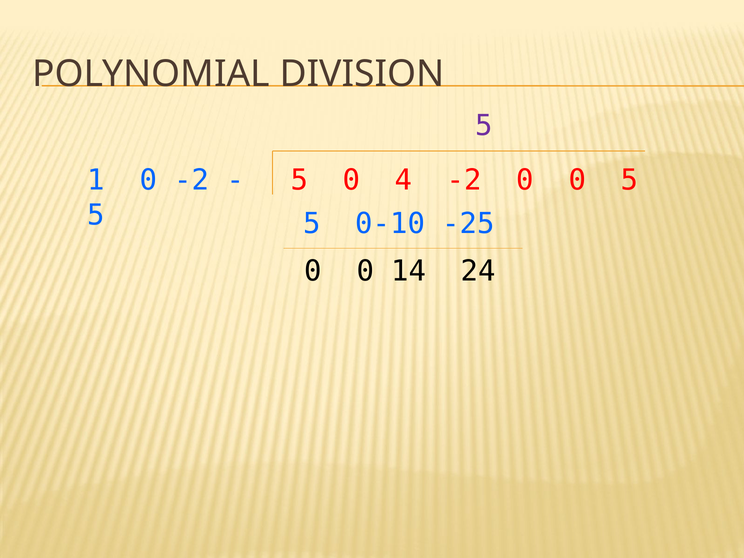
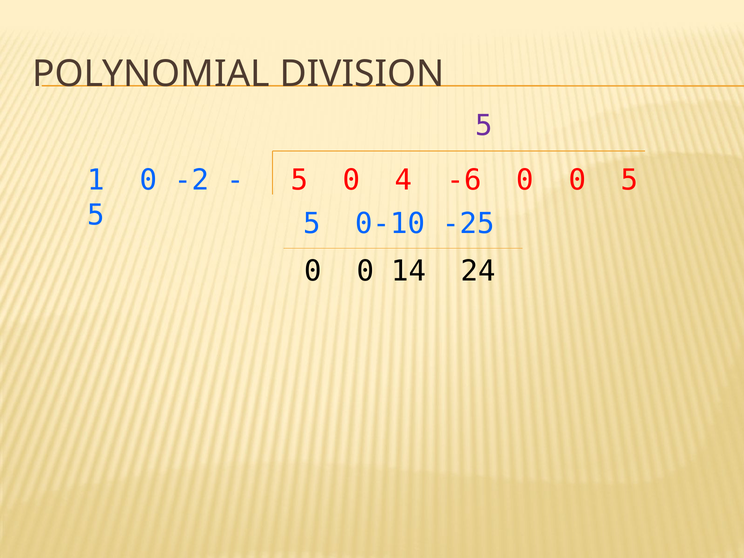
4 -2: -2 -> -6
